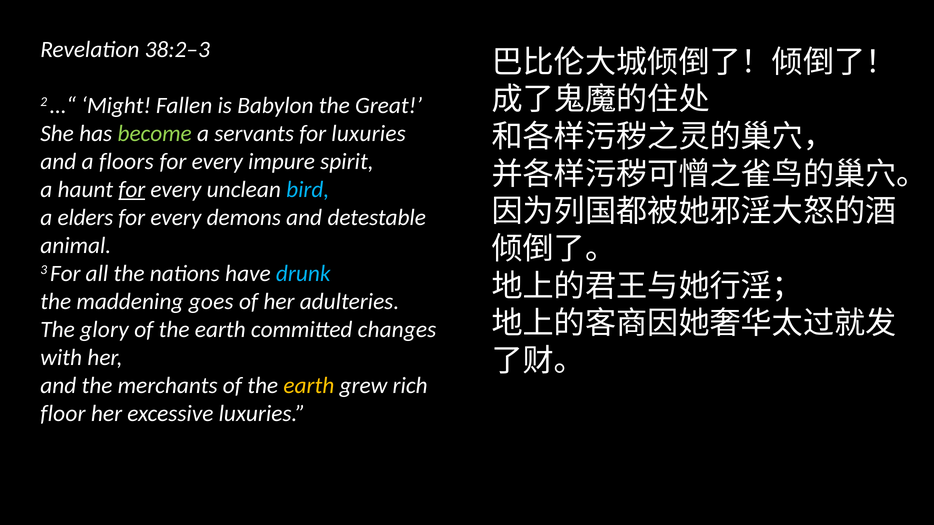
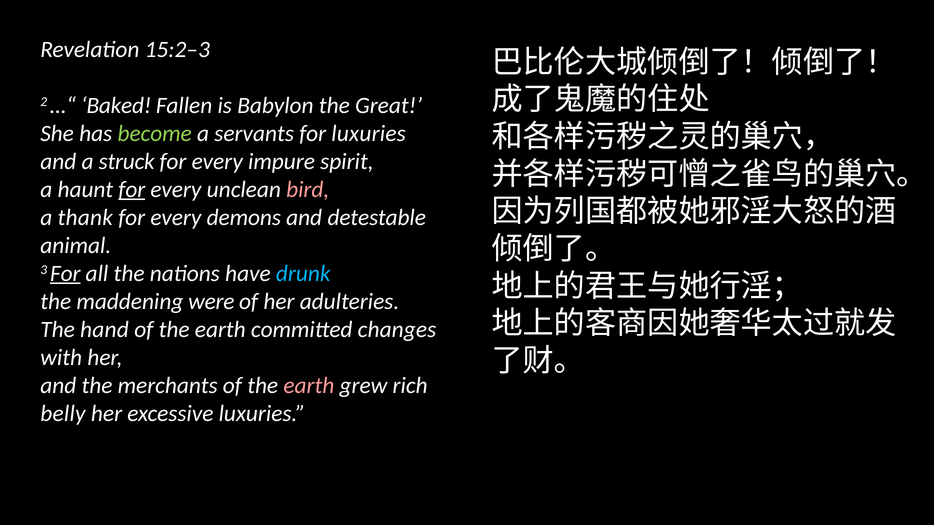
38:2–3: 38:2–3 -> 15:2–3
Might: Might -> Baked
floors: floors -> struck
bird colour: light blue -> pink
elders: elders -> thank
For at (65, 274) underline: none -> present
goes: goes -> were
glory: glory -> hand
earth at (309, 386) colour: yellow -> pink
floor: floor -> belly
